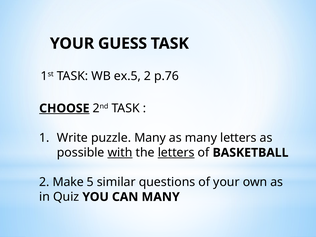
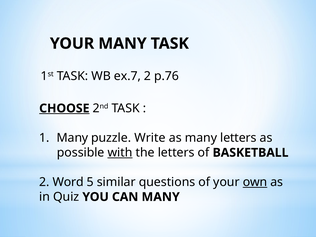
YOUR GUESS: GUESS -> MANY
ex.5: ex.5 -> ex.7
Write at (72, 138): Write -> Many
puzzle Many: Many -> Write
letters at (176, 153) underline: present -> none
Make: Make -> Word
own underline: none -> present
